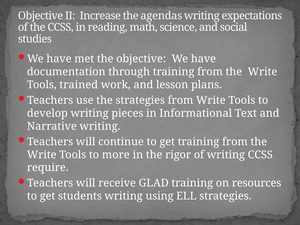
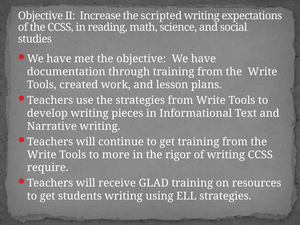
agendas: agendas -> scripted
trained: trained -> created
